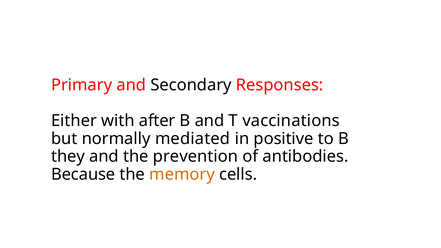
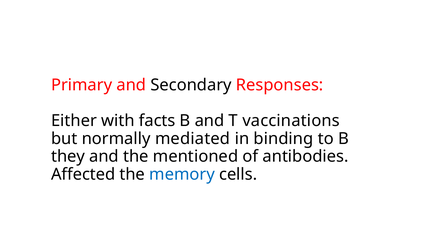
after: after -> facts
positive: positive -> binding
prevention: prevention -> mentioned
Because: Because -> Affected
memory colour: orange -> blue
